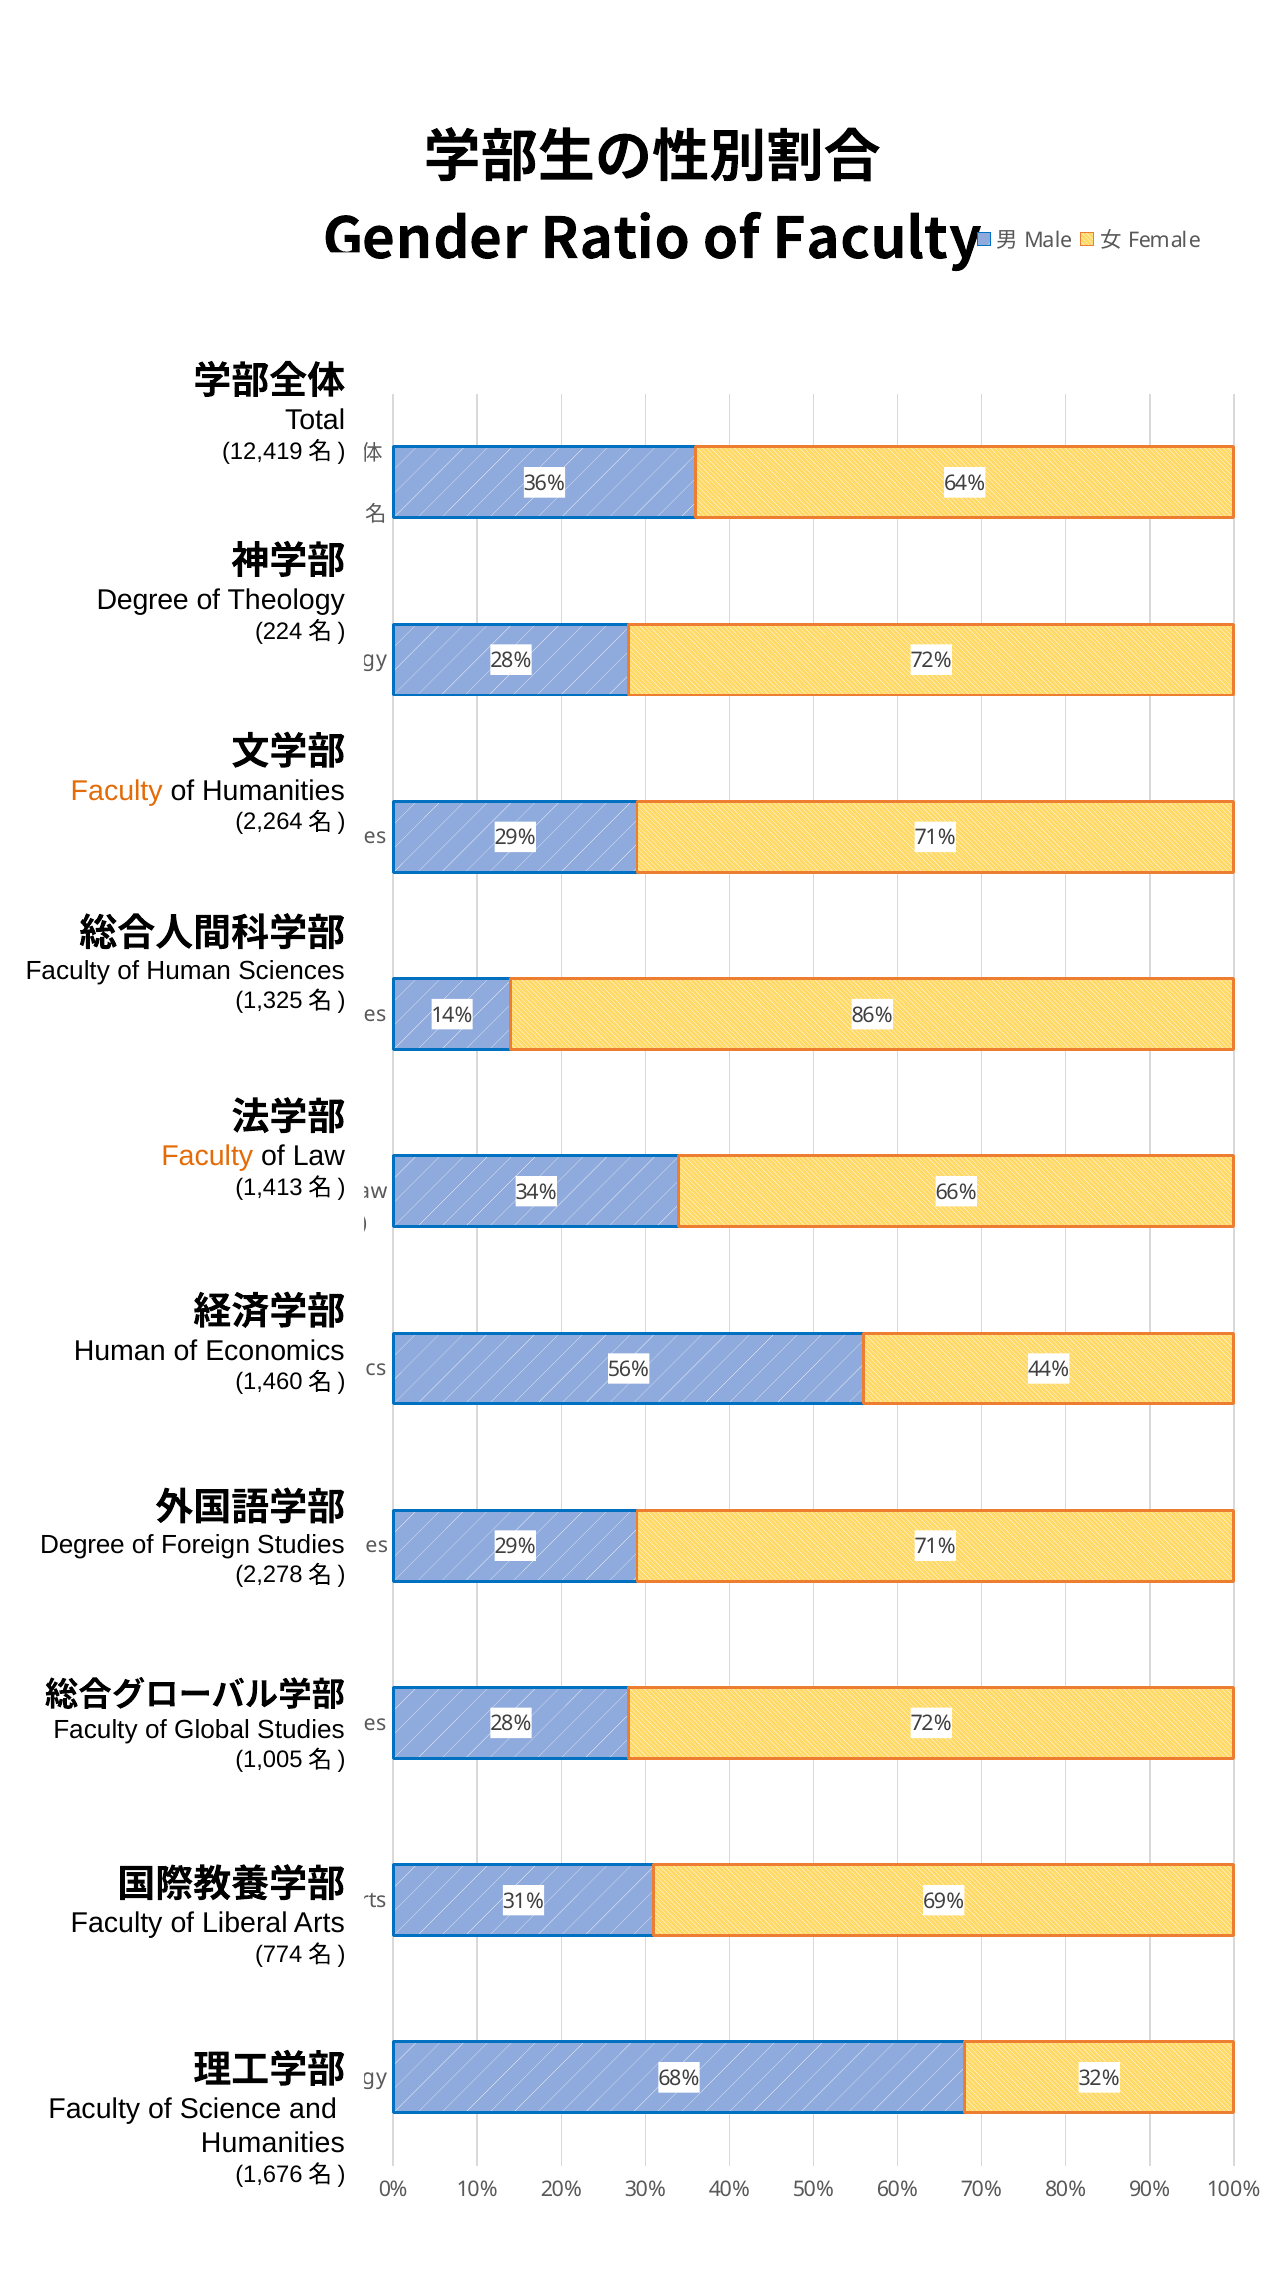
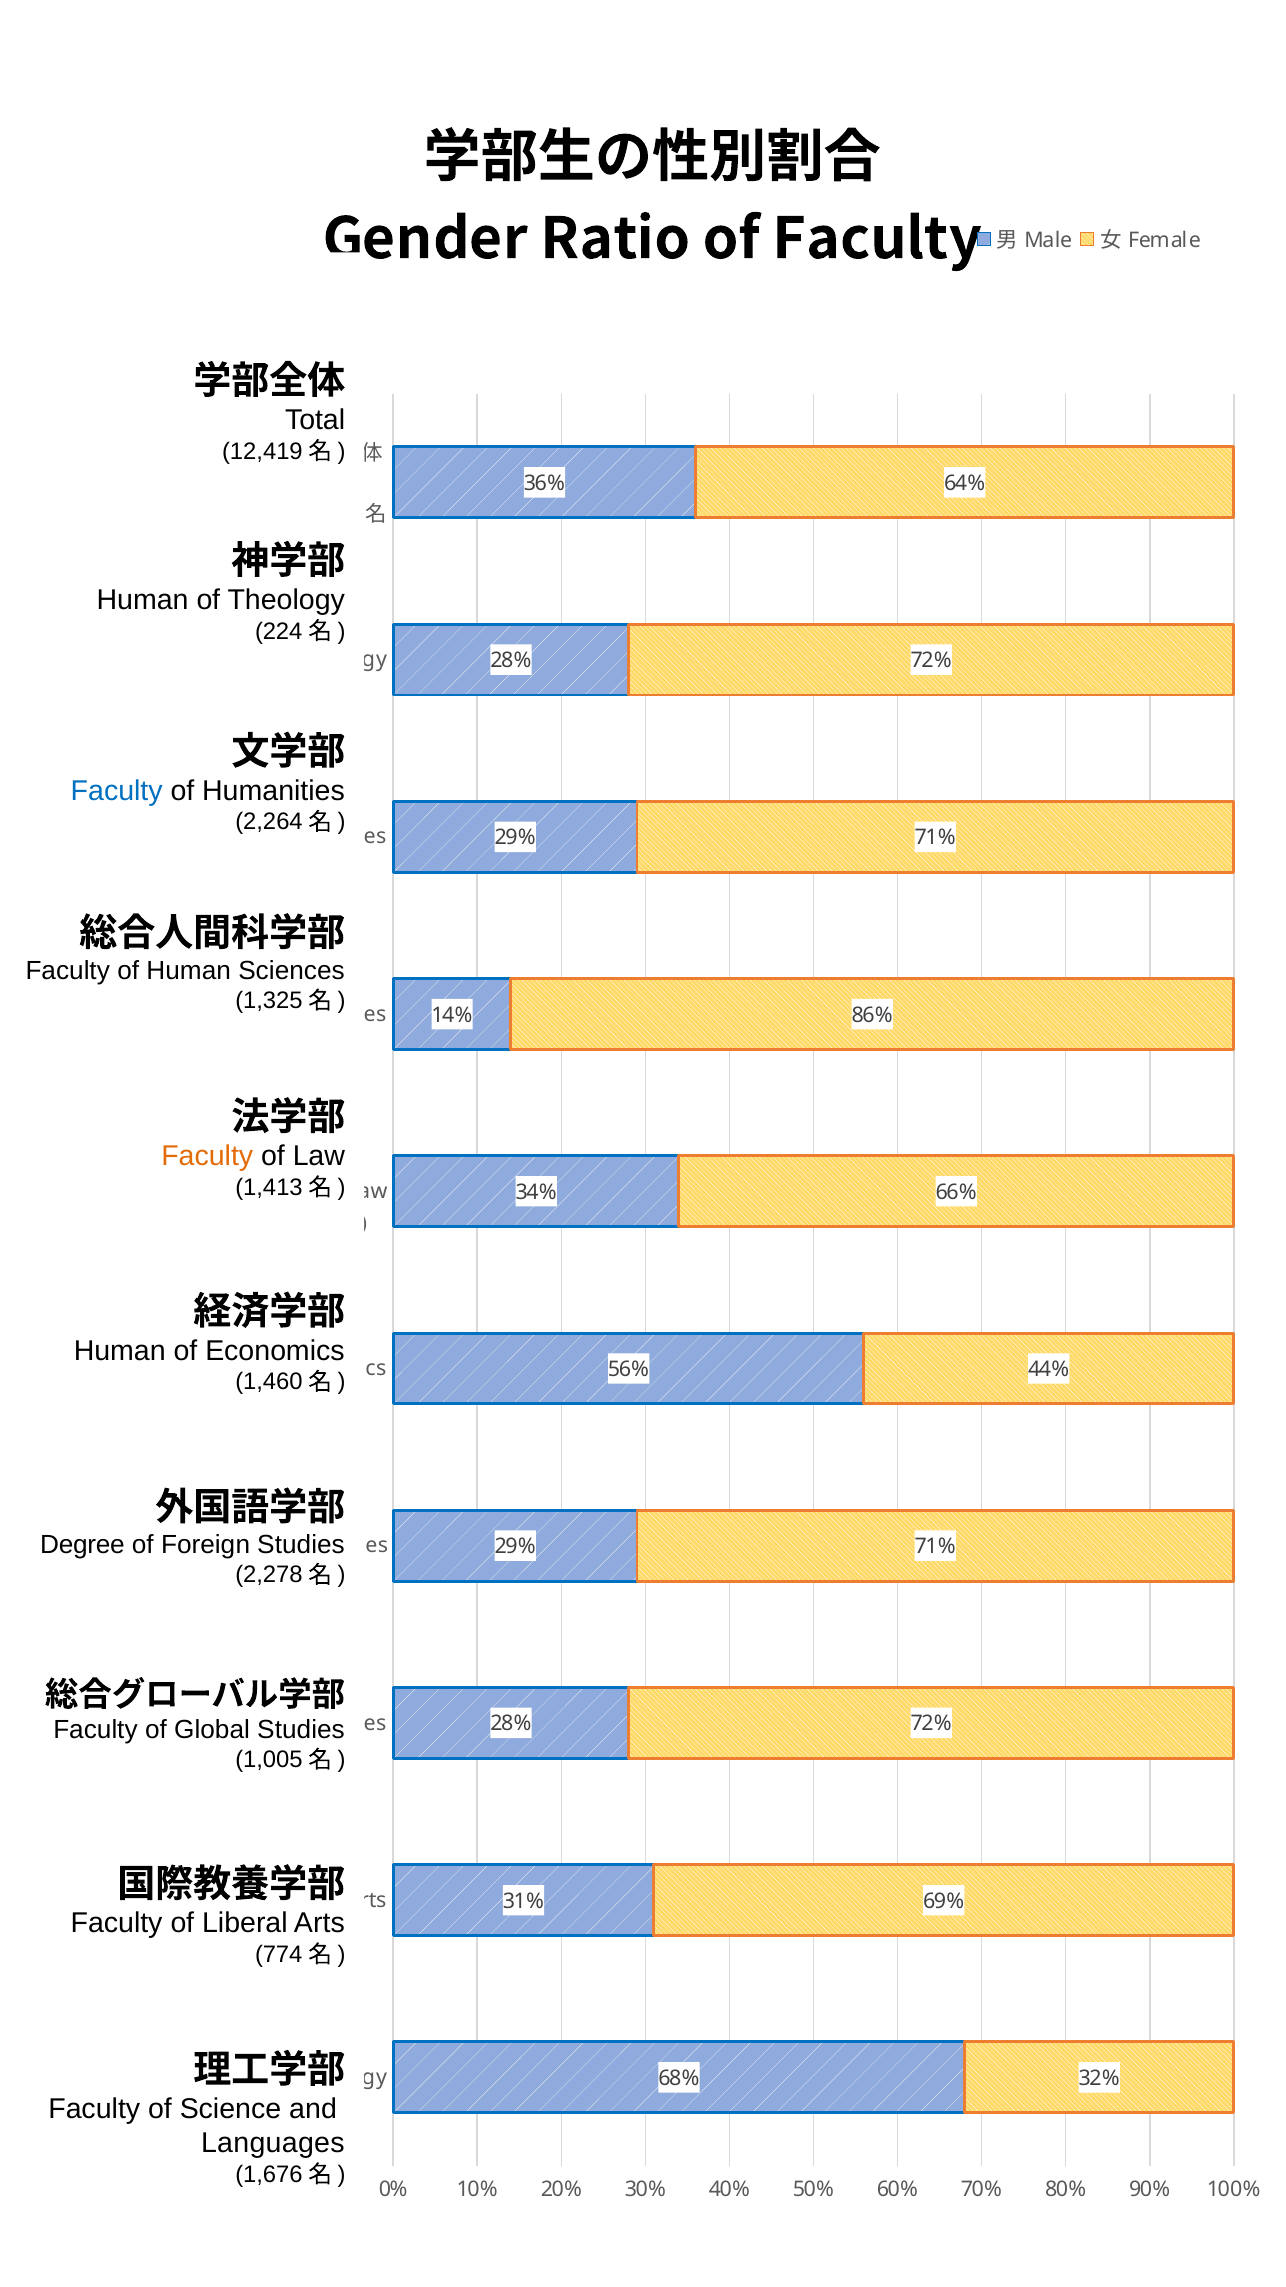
Degree at (143, 600): Degree -> Human
Faculty at (117, 791) colour: orange -> blue
Humanities at (273, 2143): Humanities -> Languages
